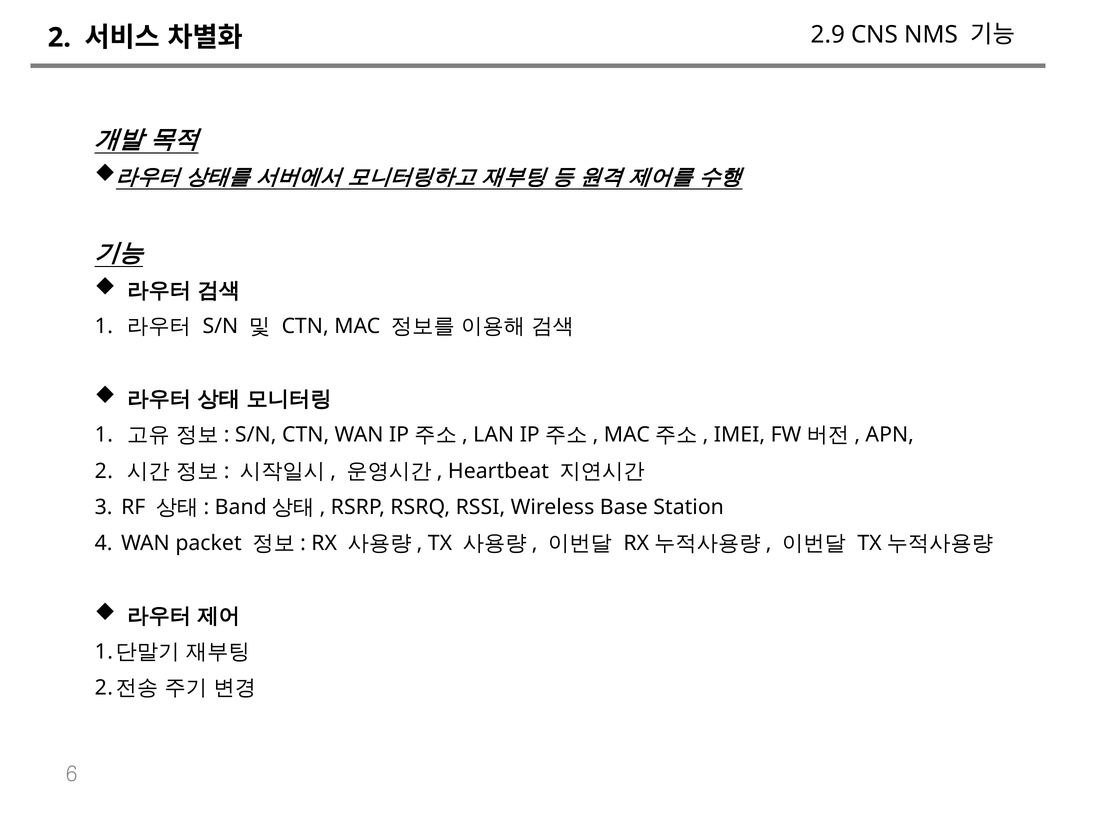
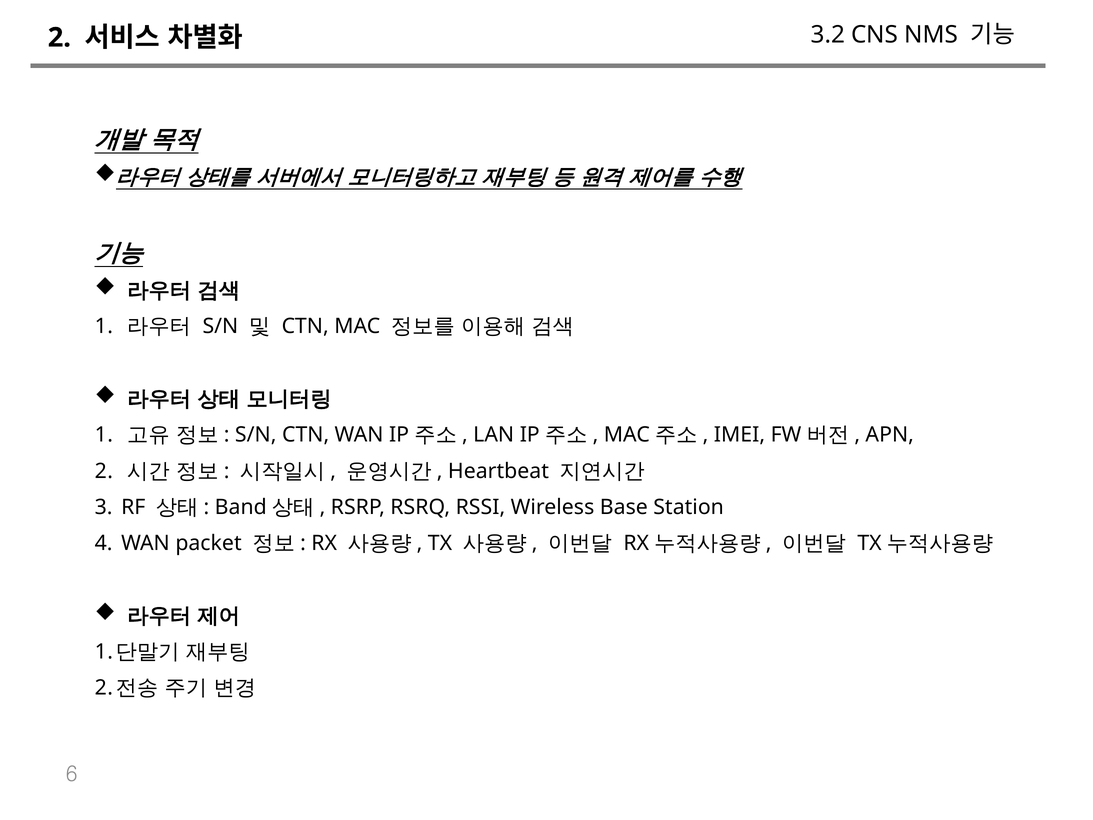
2.9: 2.9 -> 3.2
